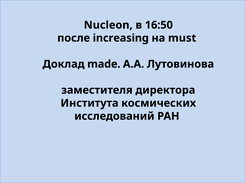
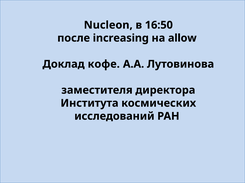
must: must -> allow
made: made -> кофе
